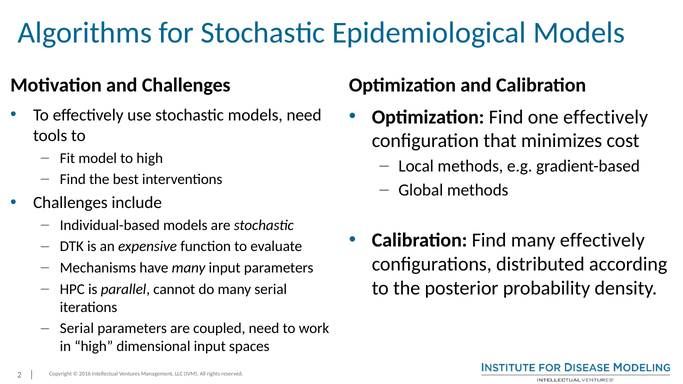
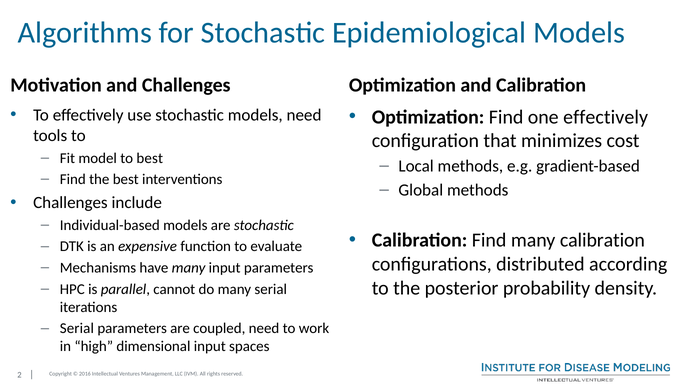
to high: high -> best
many effectively: effectively -> calibration
